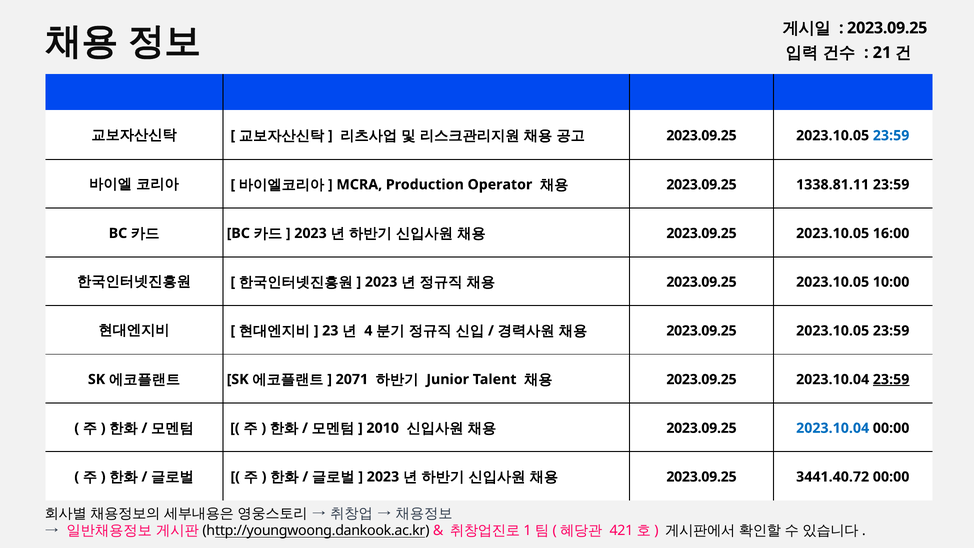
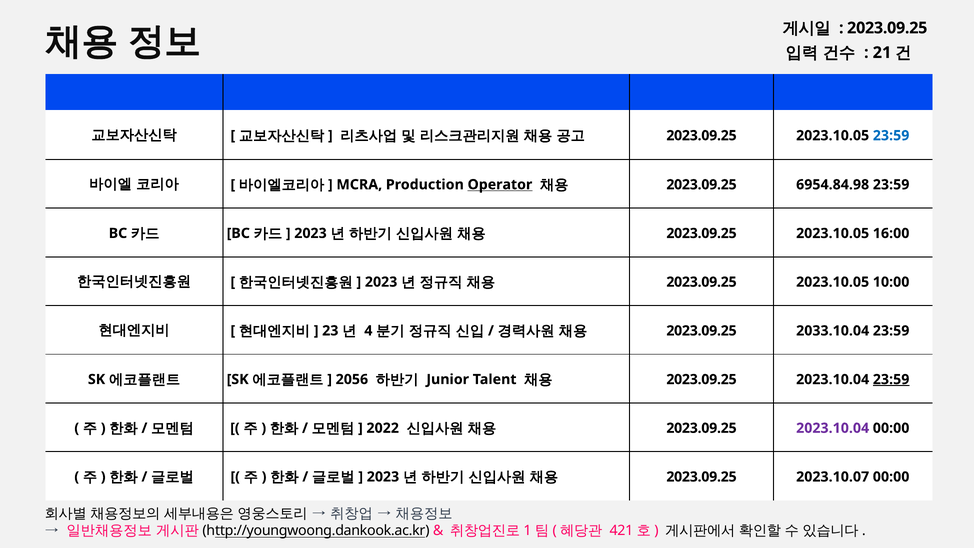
Operator underline: none -> present
1338.81.11: 1338.81.11 -> 6954.84.98
2023.10.05 at (833, 331): 2023.10.05 -> 2033.10.04
2071: 2071 -> 2056
2010: 2010 -> 2022
2023.10.04 at (833, 428) colour: blue -> purple
3441.40.72: 3441.40.72 -> 2023.10.07
